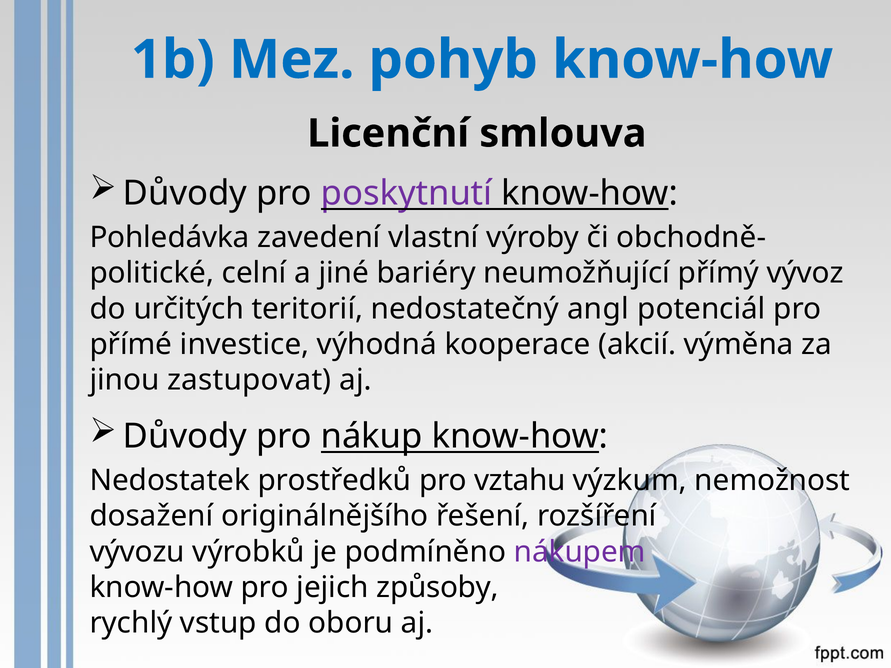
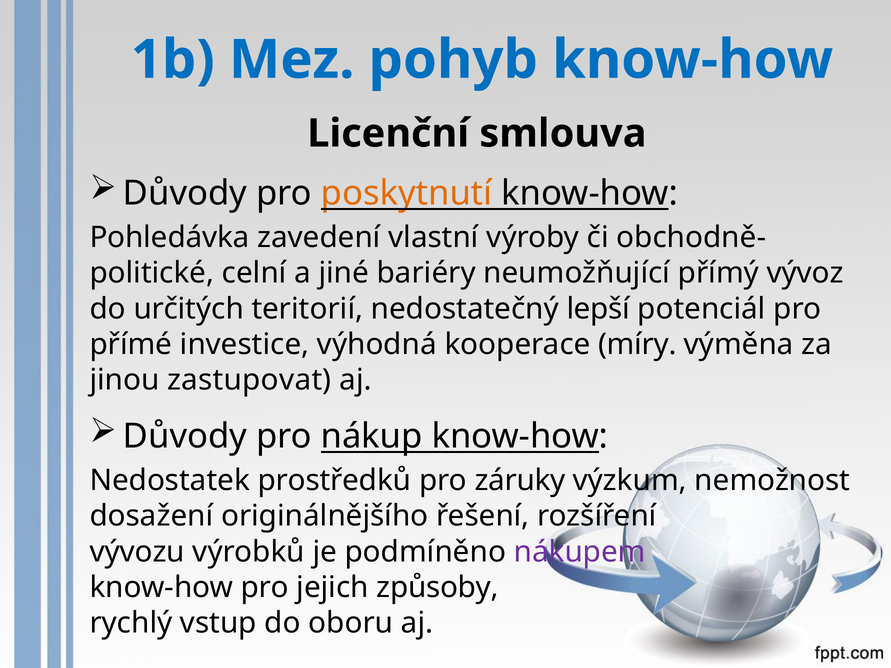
poskytnutí colour: purple -> orange
angl: angl -> lepší
akcií: akcií -> míry
vztahu: vztahu -> záruky
